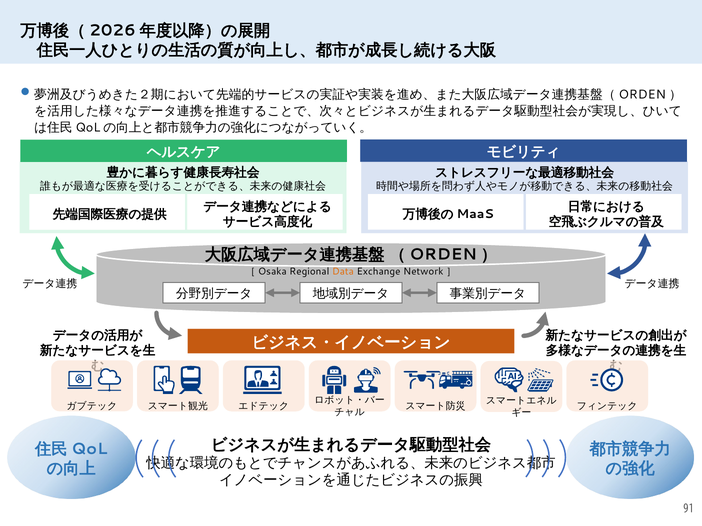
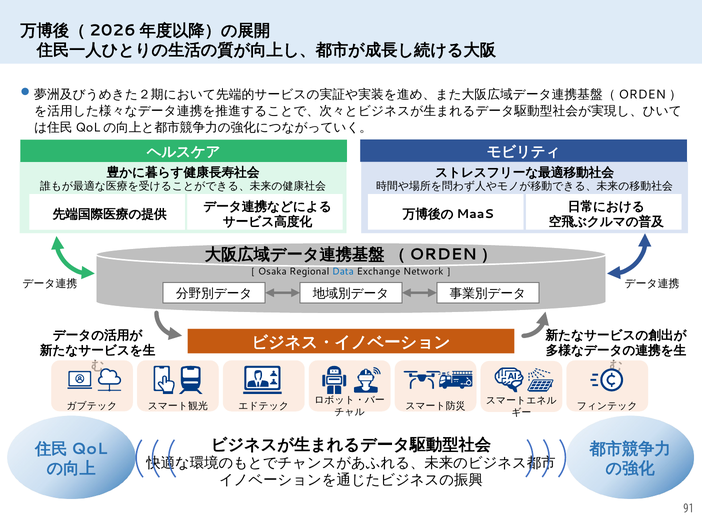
Data colour: orange -> blue
